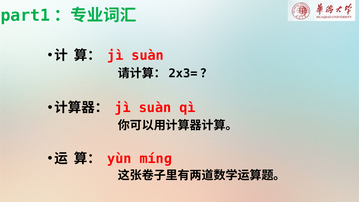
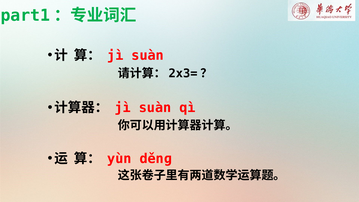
mínɡ: mínɡ -> děnɡ
